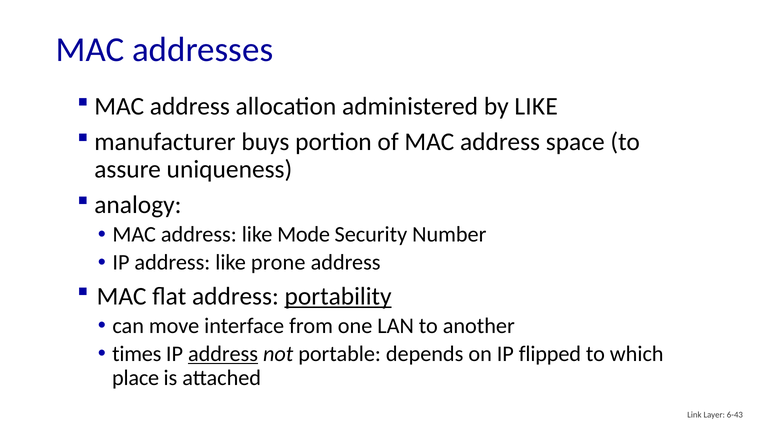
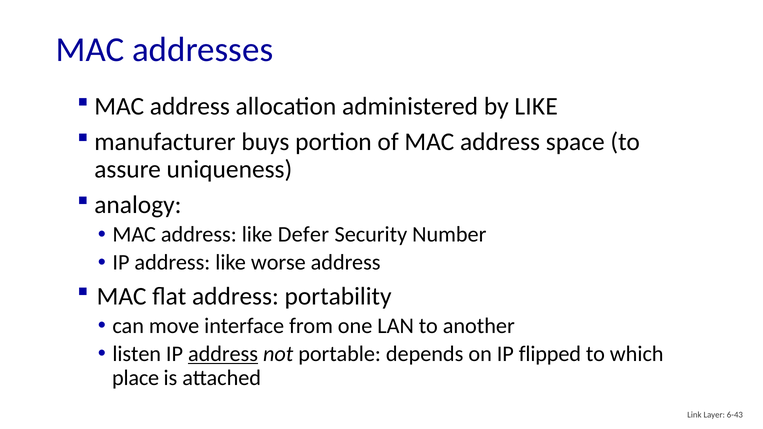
Mode: Mode -> Defer
prone: prone -> worse
portability underline: present -> none
times: times -> listen
